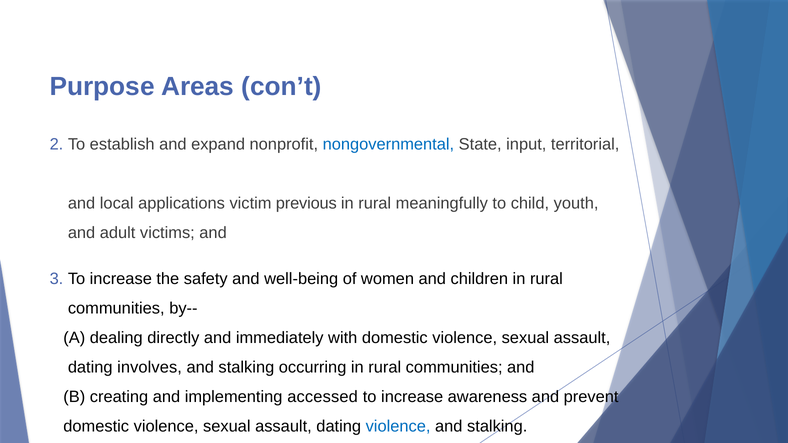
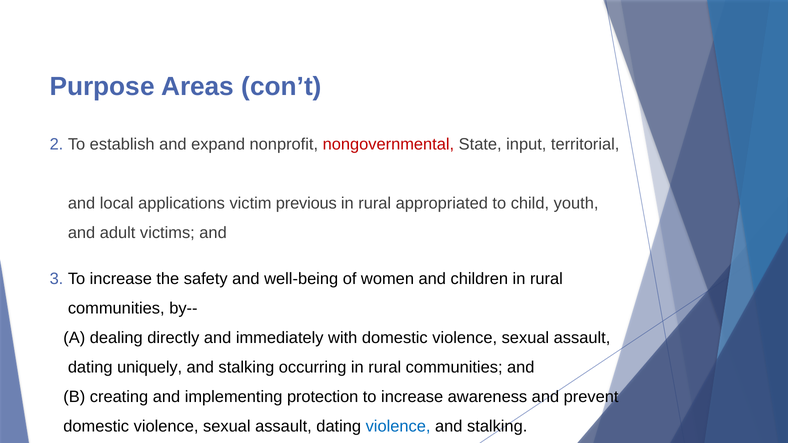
nongovernmental colour: blue -> red
meaningfully: meaningfully -> appropriated
involves: involves -> uniquely
accessed: accessed -> protection
